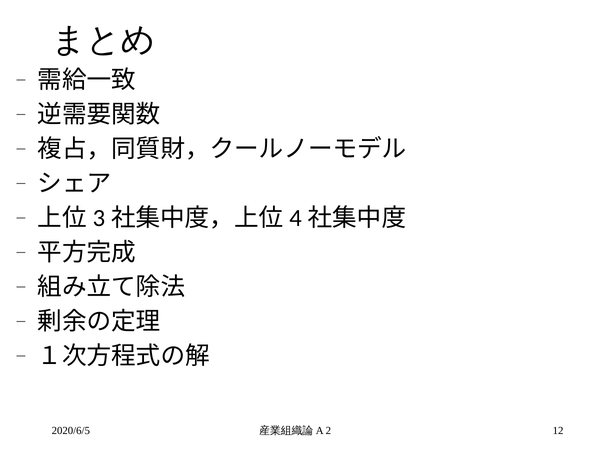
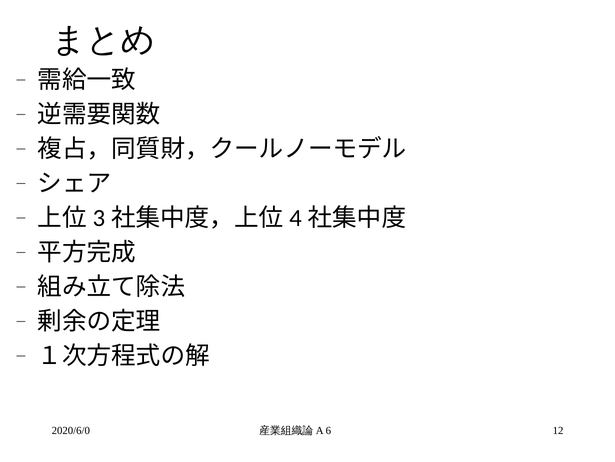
2020/6/5: 2020/6/5 -> 2020/6/0
2: 2 -> 6
